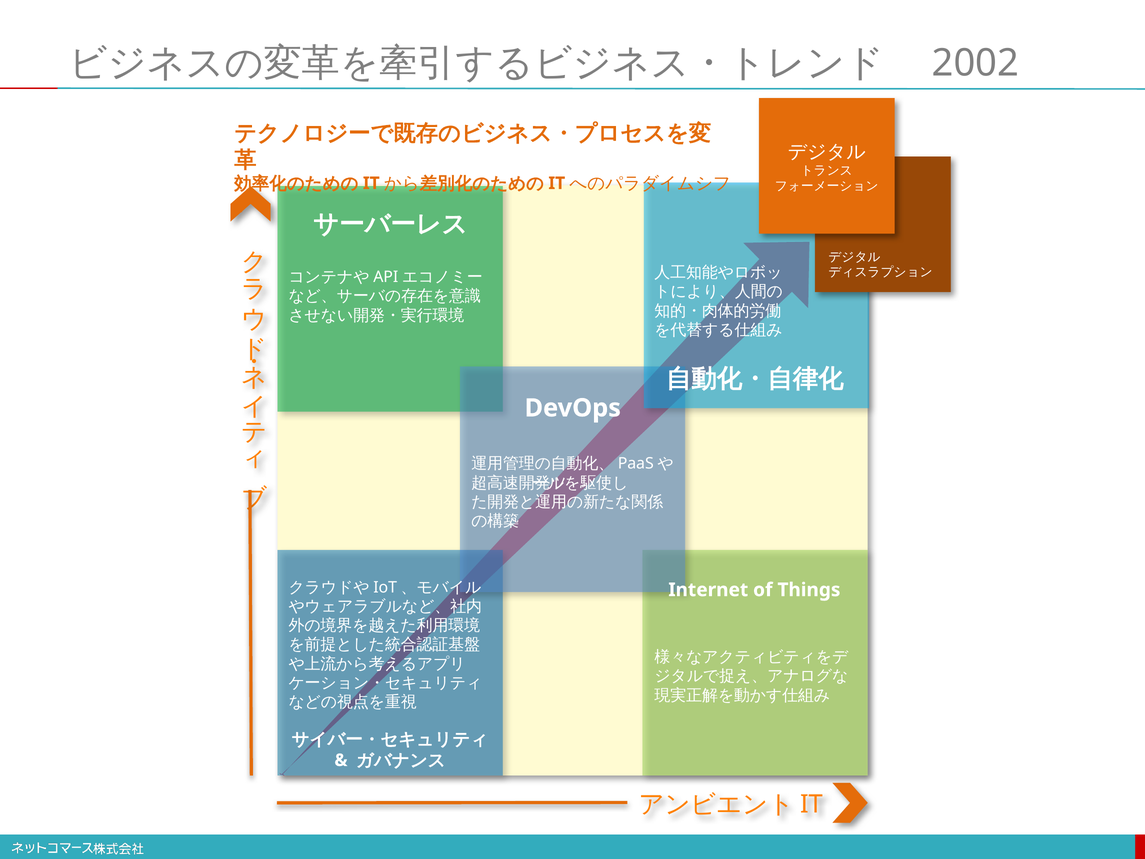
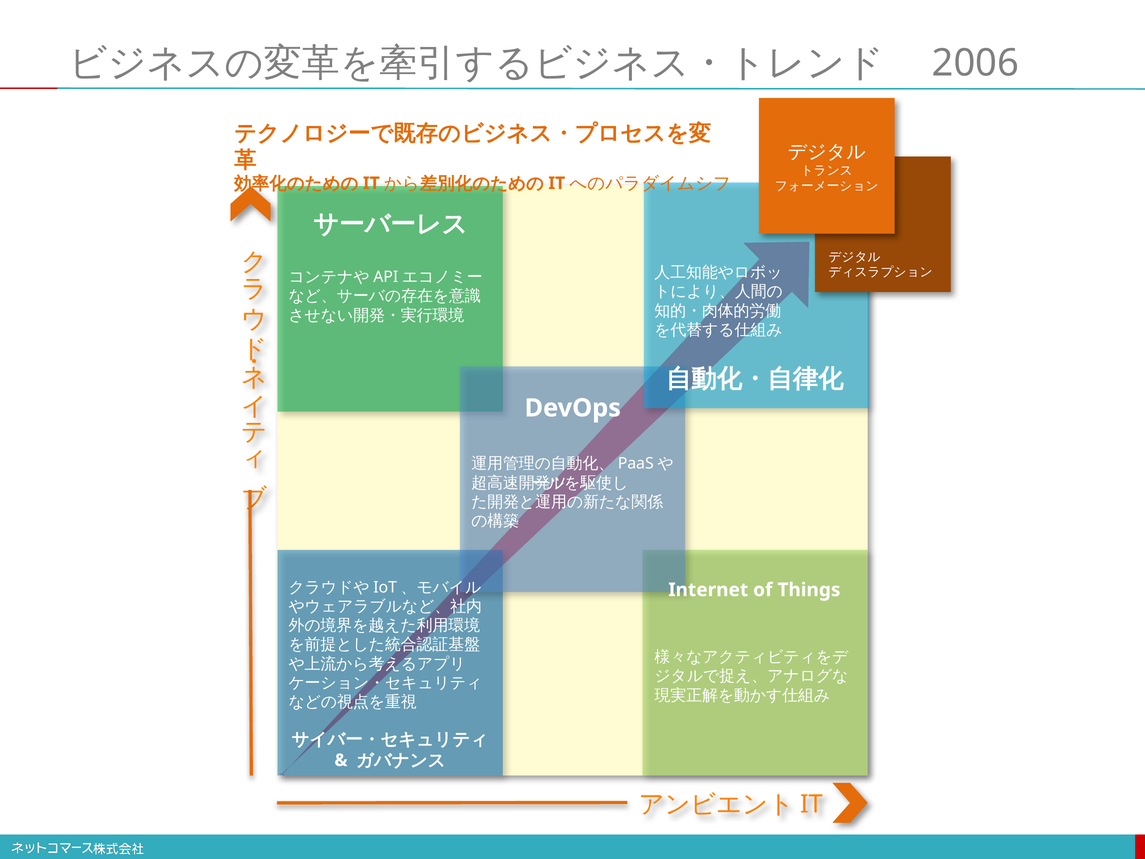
2002: 2002 -> 2006
